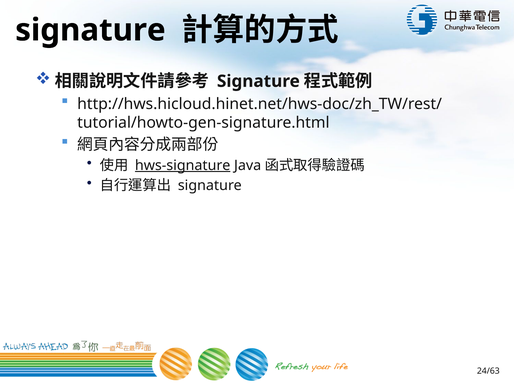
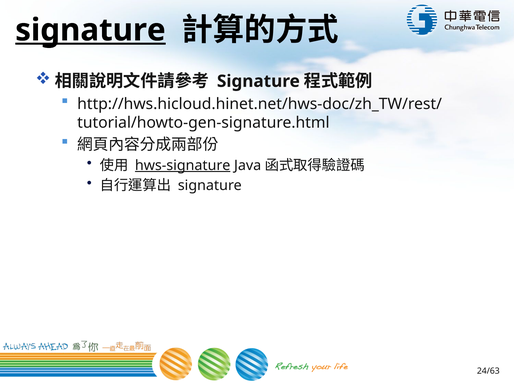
signature at (90, 30) underline: none -> present
